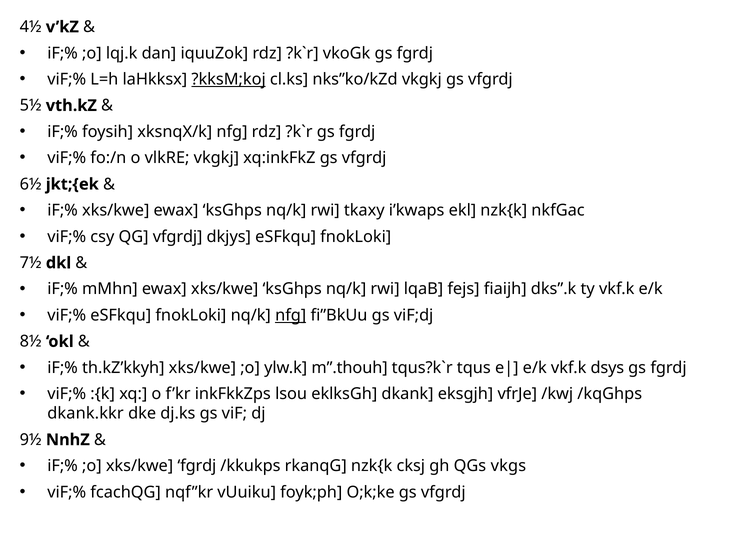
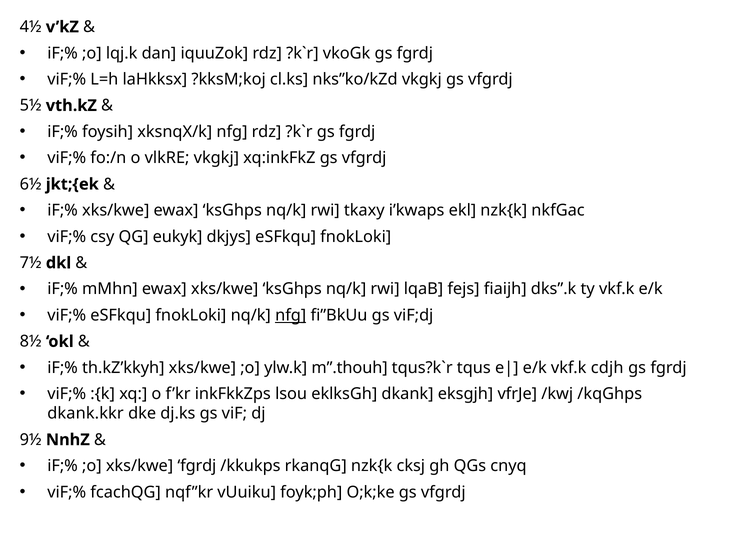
?kksM;koj underline: present -> none
QG vfgrdj: vfgrdj -> eukyk
dsys: dsys -> cdjh
vkgs: vkgs -> cnyq
